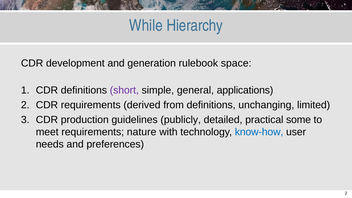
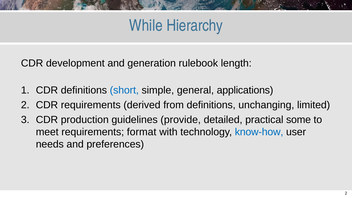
space: space -> length
short colour: purple -> blue
publicly: publicly -> provide
nature: nature -> format
